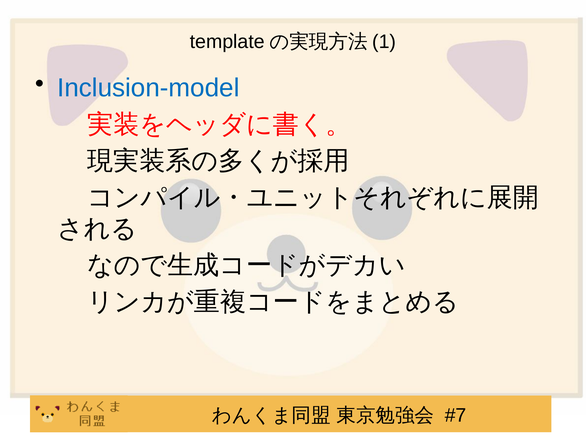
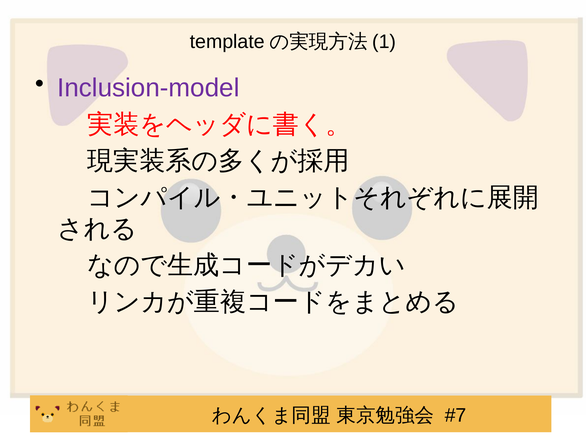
Inclusion-model colour: blue -> purple
